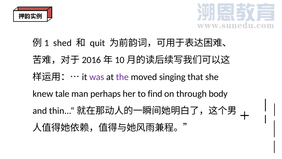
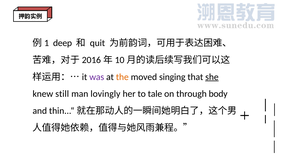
shed: shed -> deep
the colour: purple -> orange
she underline: none -> present
tale: tale -> still
perhaps: perhaps -> lovingly
find: find -> tale
